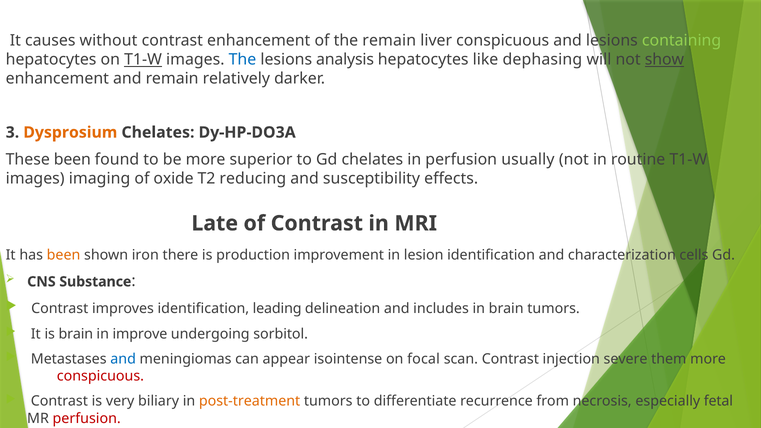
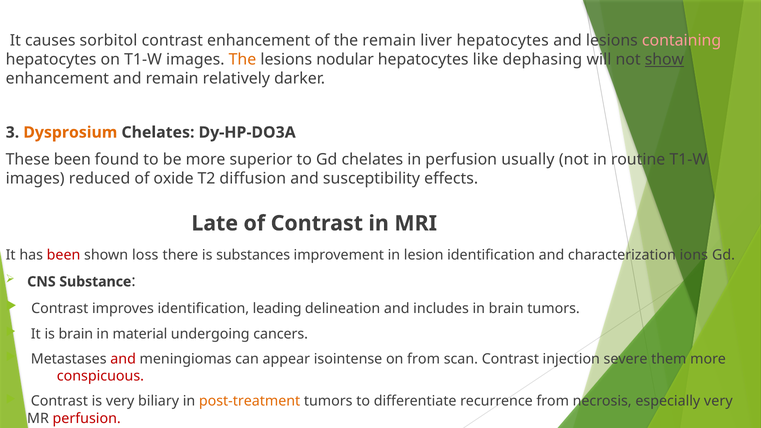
without: without -> sorbitol
liver conspicuous: conspicuous -> hepatocytes
containing colour: light green -> pink
T1-W at (143, 59) underline: present -> none
The at (242, 59) colour: blue -> orange
analysis: analysis -> nodular
imaging: imaging -> reduced
reducing: reducing -> diffusion
been at (64, 255) colour: orange -> red
iron: iron -> loss
production: production -> substances
cells: cells -> ions
improve: improve -> material
sorbitol: sorbitol -> cancers
and at (123, 359) colour: blue -> red
on focal: focal -> from
especially fetal: fetal -> very
